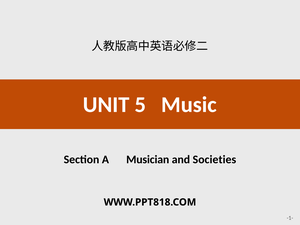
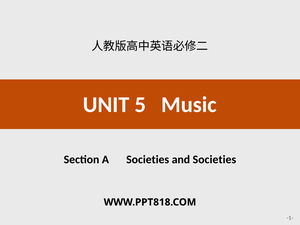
A Musician: Musician -> Societies
